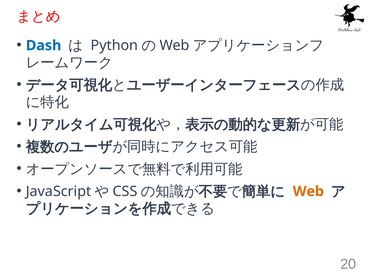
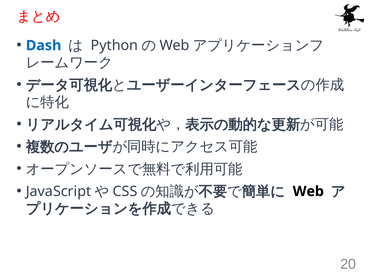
Web at (308, 191) colour: orange -> black
